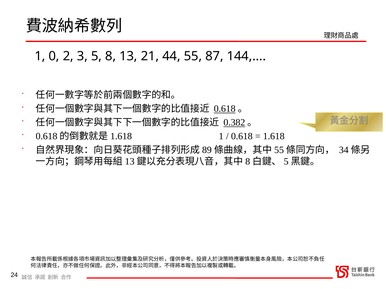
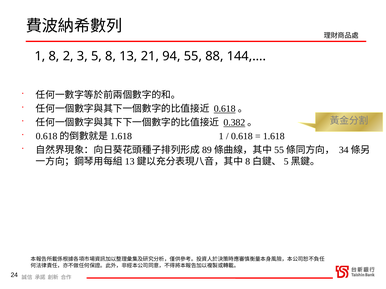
1 0: 0 -> 8
44: 44 -> 94
87: 87 -> 88
